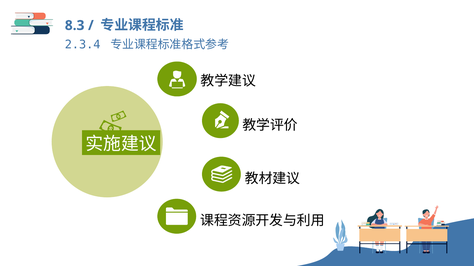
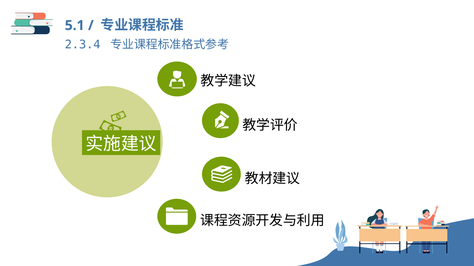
8.3: 8.3 -> 5.1
